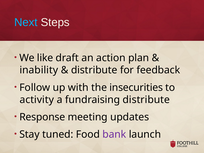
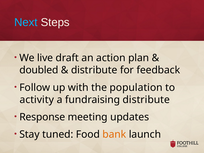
like: like -> live
inability: inability -> doubled
insecurities: insecurities -> population
bank colour: purple -> orange
